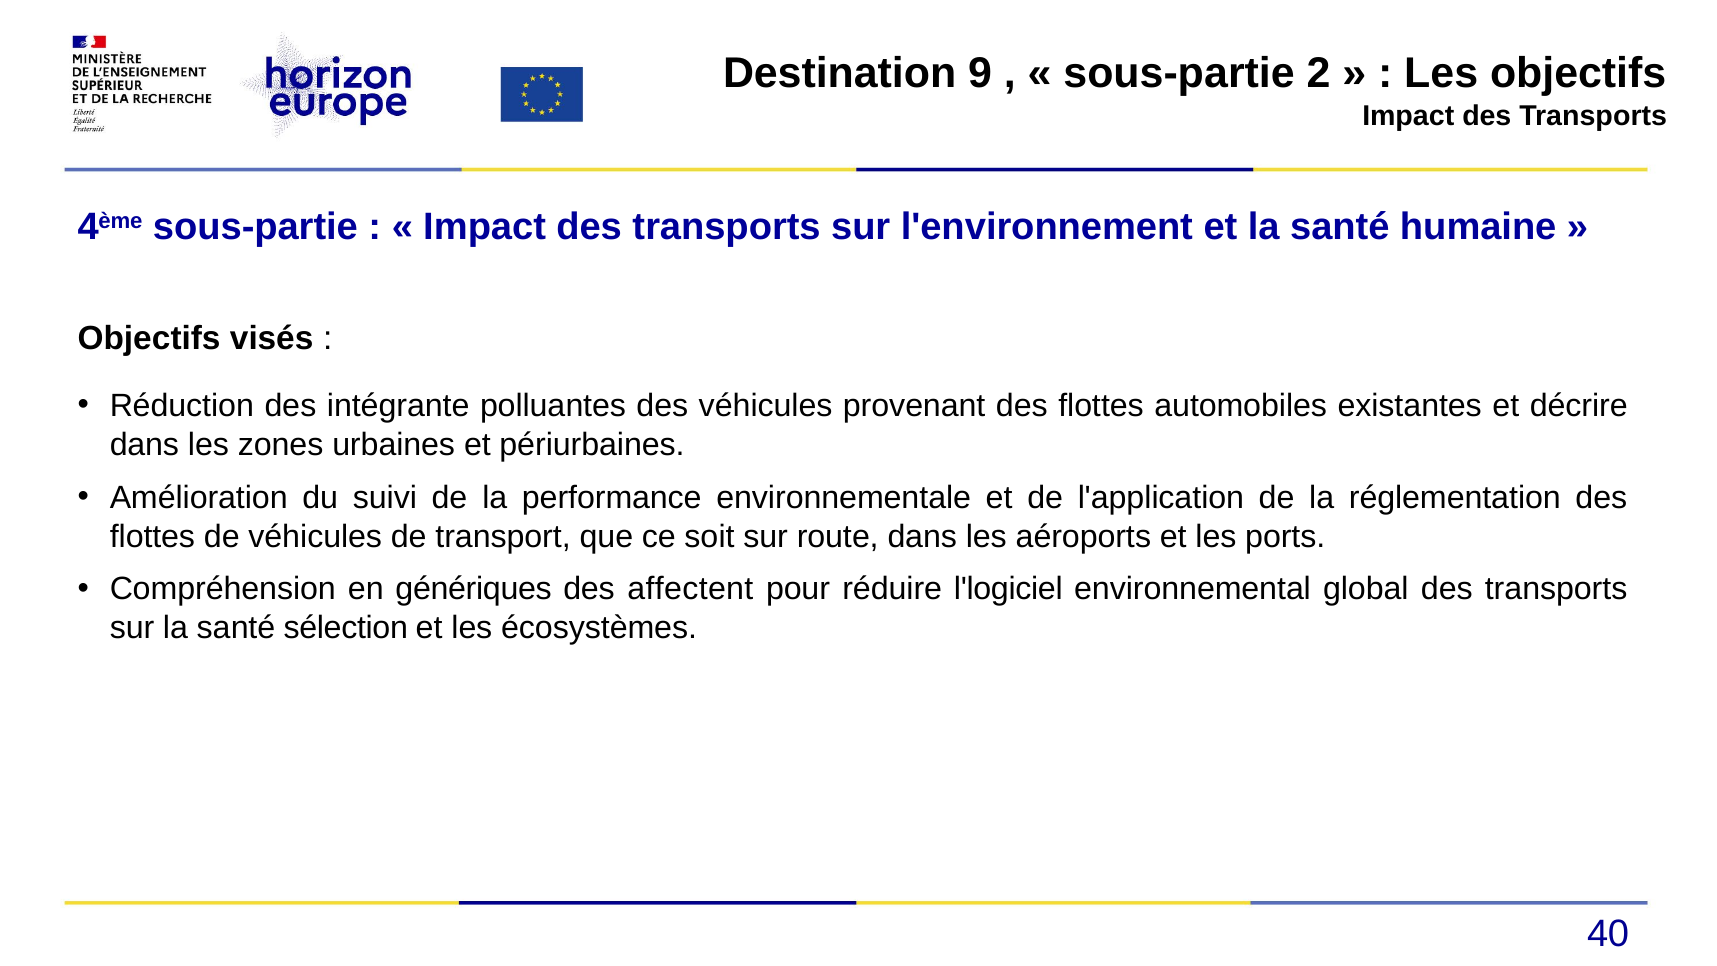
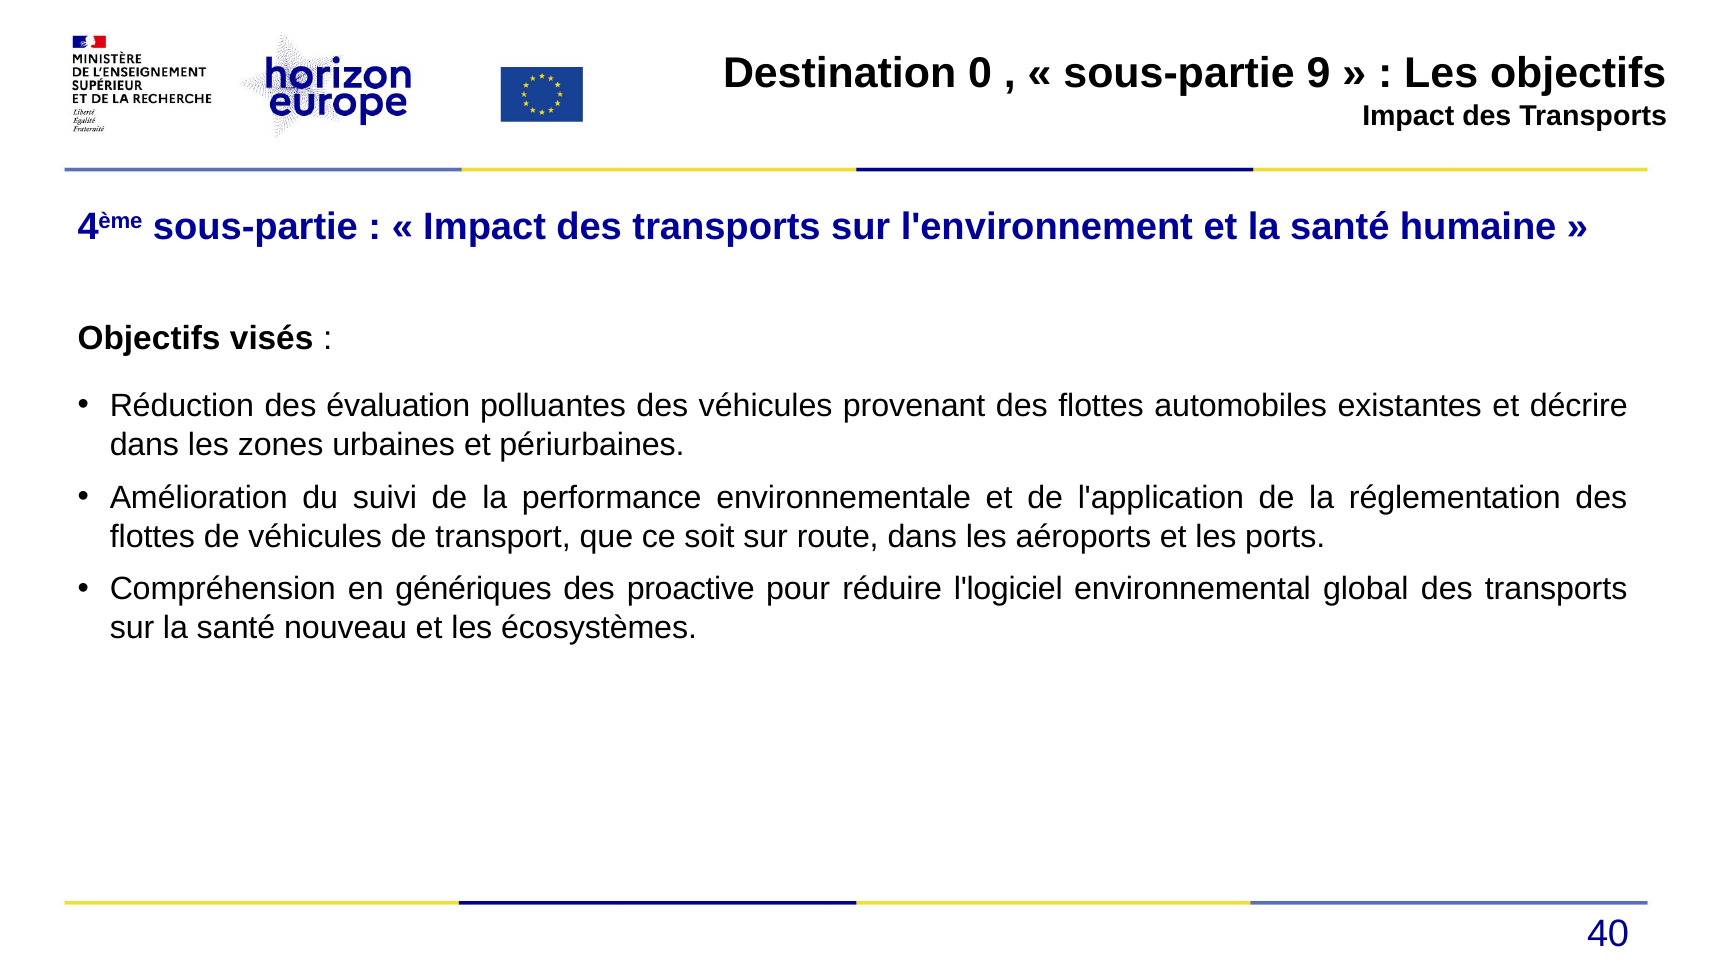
9: 9 -> 0
2: 2 -> 9
intégrante: intégrante -> évaluation
affectent: affectent -> proactive
sélection: sélection -> nouveau
